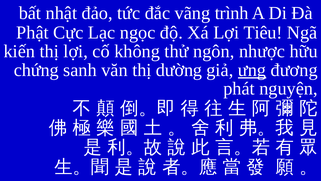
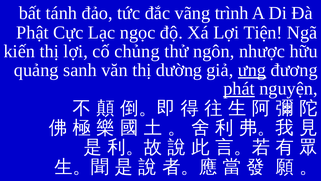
nhật: nhật -> tánh
Tiêu: Tiêu -> Tiện
không: không -> chủng
chứng: chứng -> quảng
phát underline: none -> present
